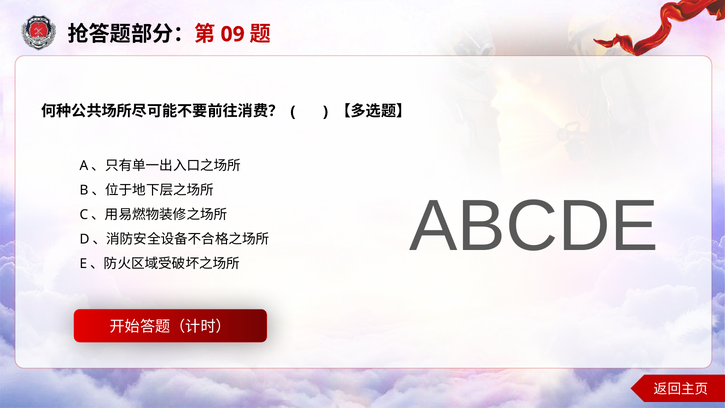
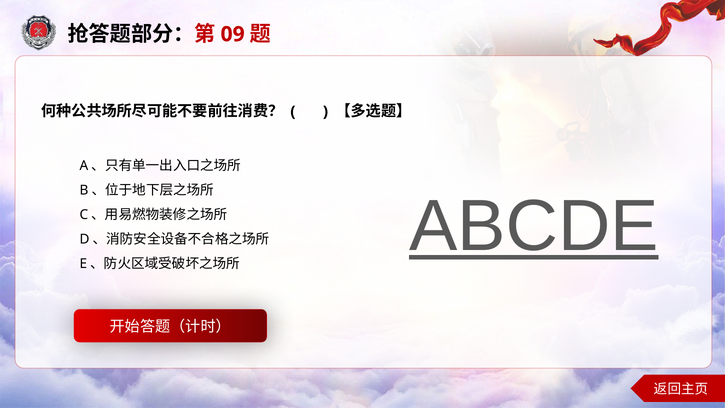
ABCDE underline: none -> present
